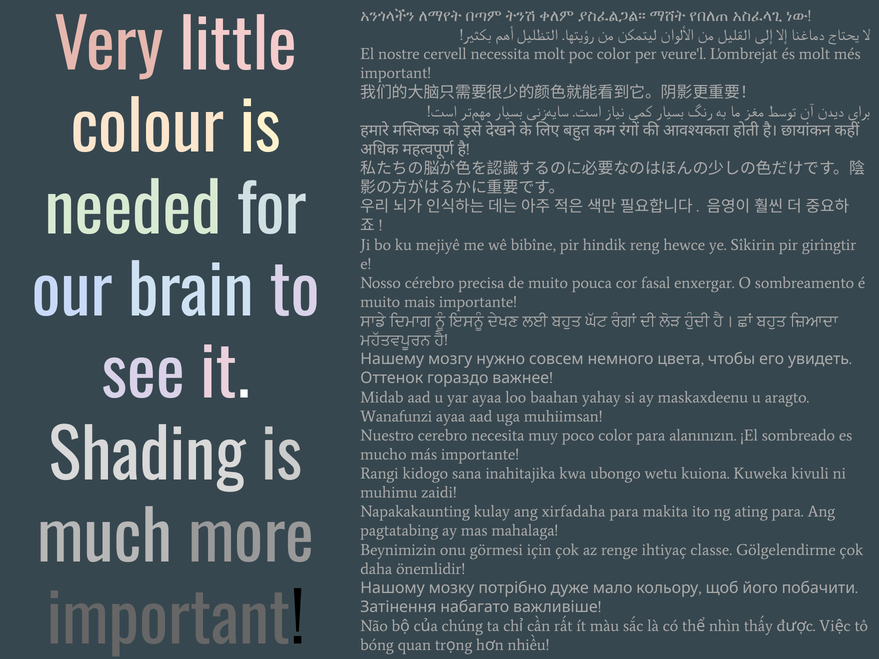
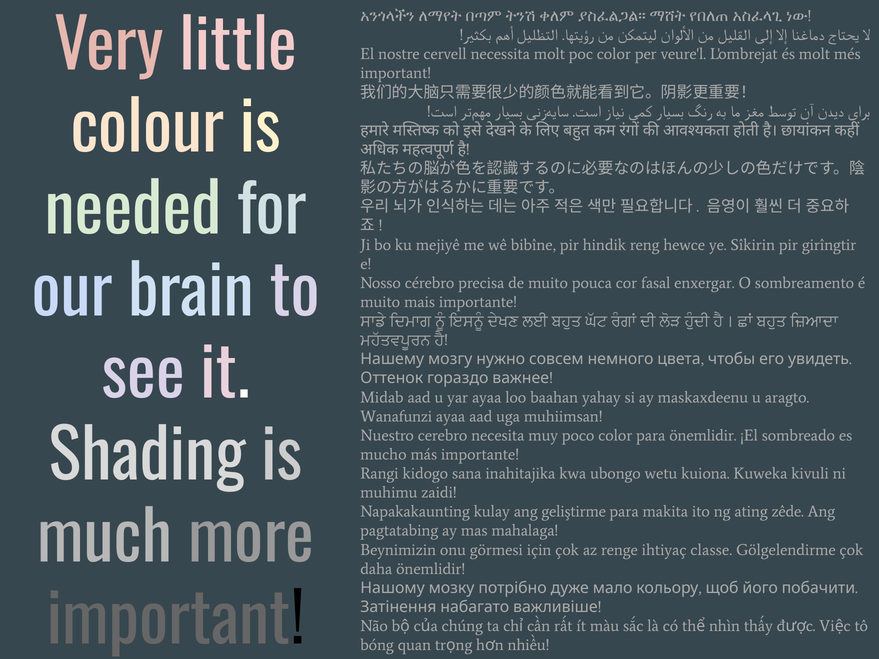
para alanınızın: alanınızın -> önemlidir
xirfadaha: xirfadaha -> geliştirme
ating para: para -> zêde
